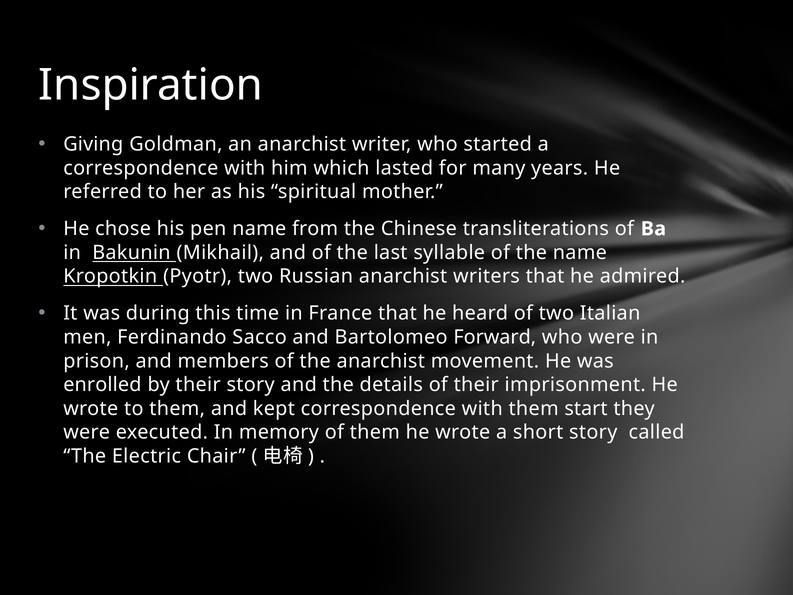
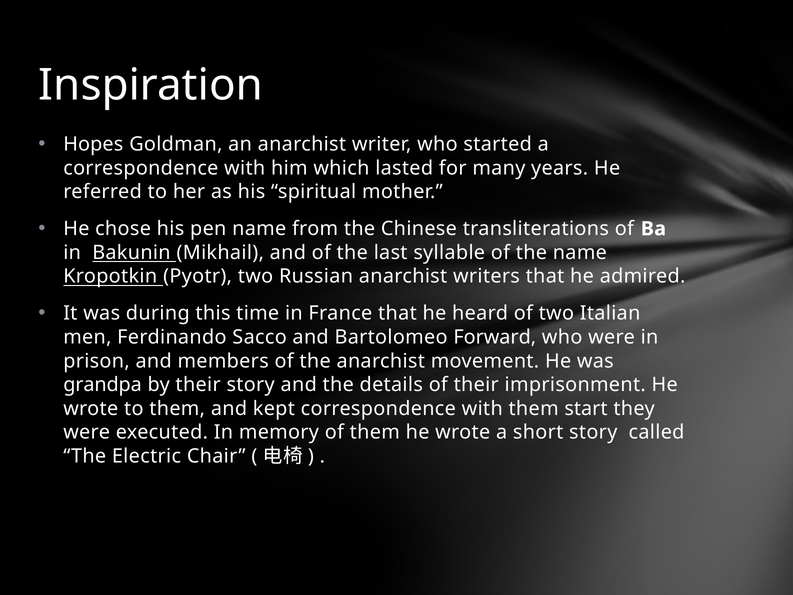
Giving: Giving -> Hopes
enrolled: enrolled -> grandpa
